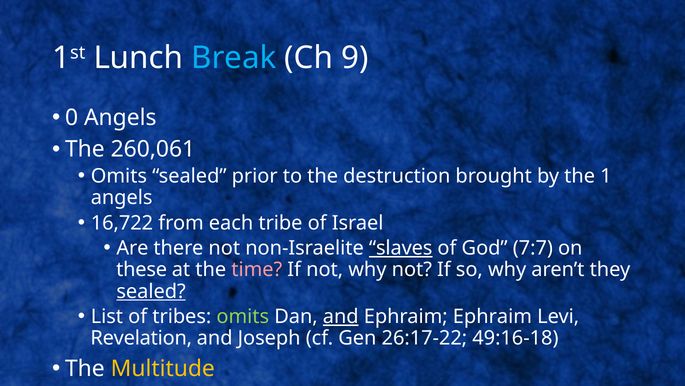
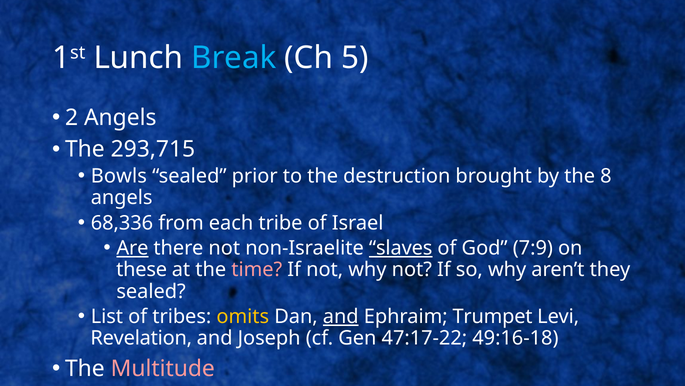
9: 9 -> 5
0: 0 -> 2
260,061: 260,061 -> 293,715
Omits at (119, 176): Omits -> Bowls
1: 1 -> 8
16,722: 16,722 -> 68,336
Are underline: none -> present
7:7: 7:7 -> 7:9
sealed at (151, 291) underline: present -> none
omits at (243, 316) colour: light green -> yellow
Ephraim Ephraim: Ephraim -> Trumpet
26:17-22: 26:17-22 -> 47:17-22
Multitude colour: yellow -> pink
